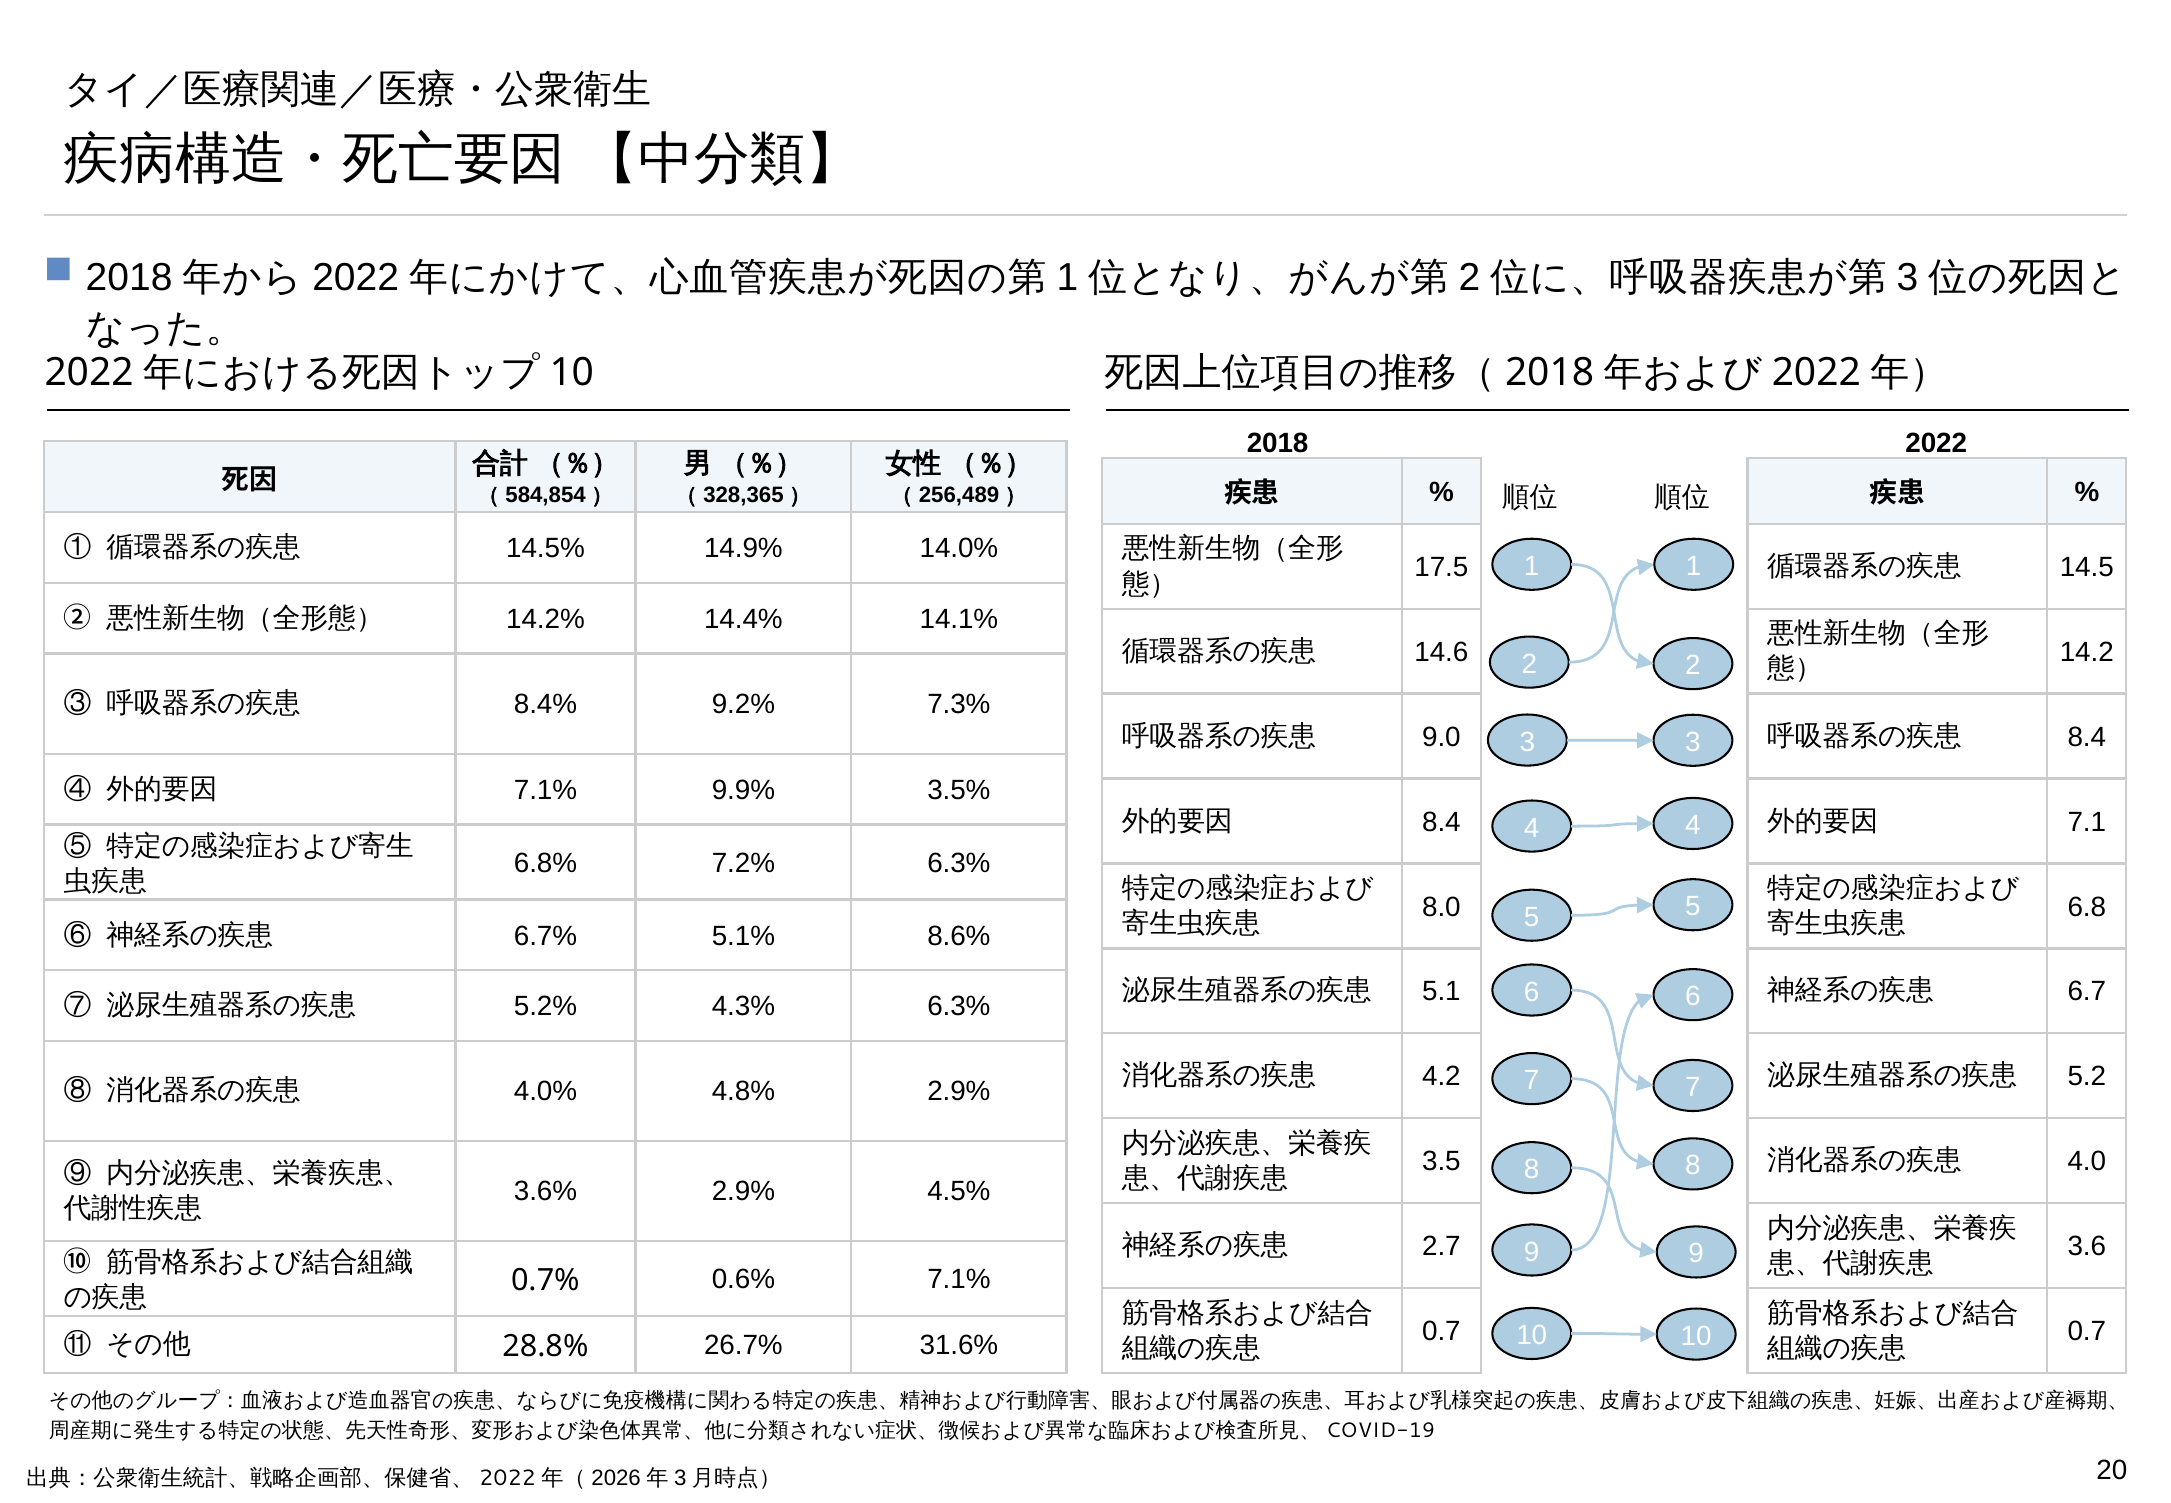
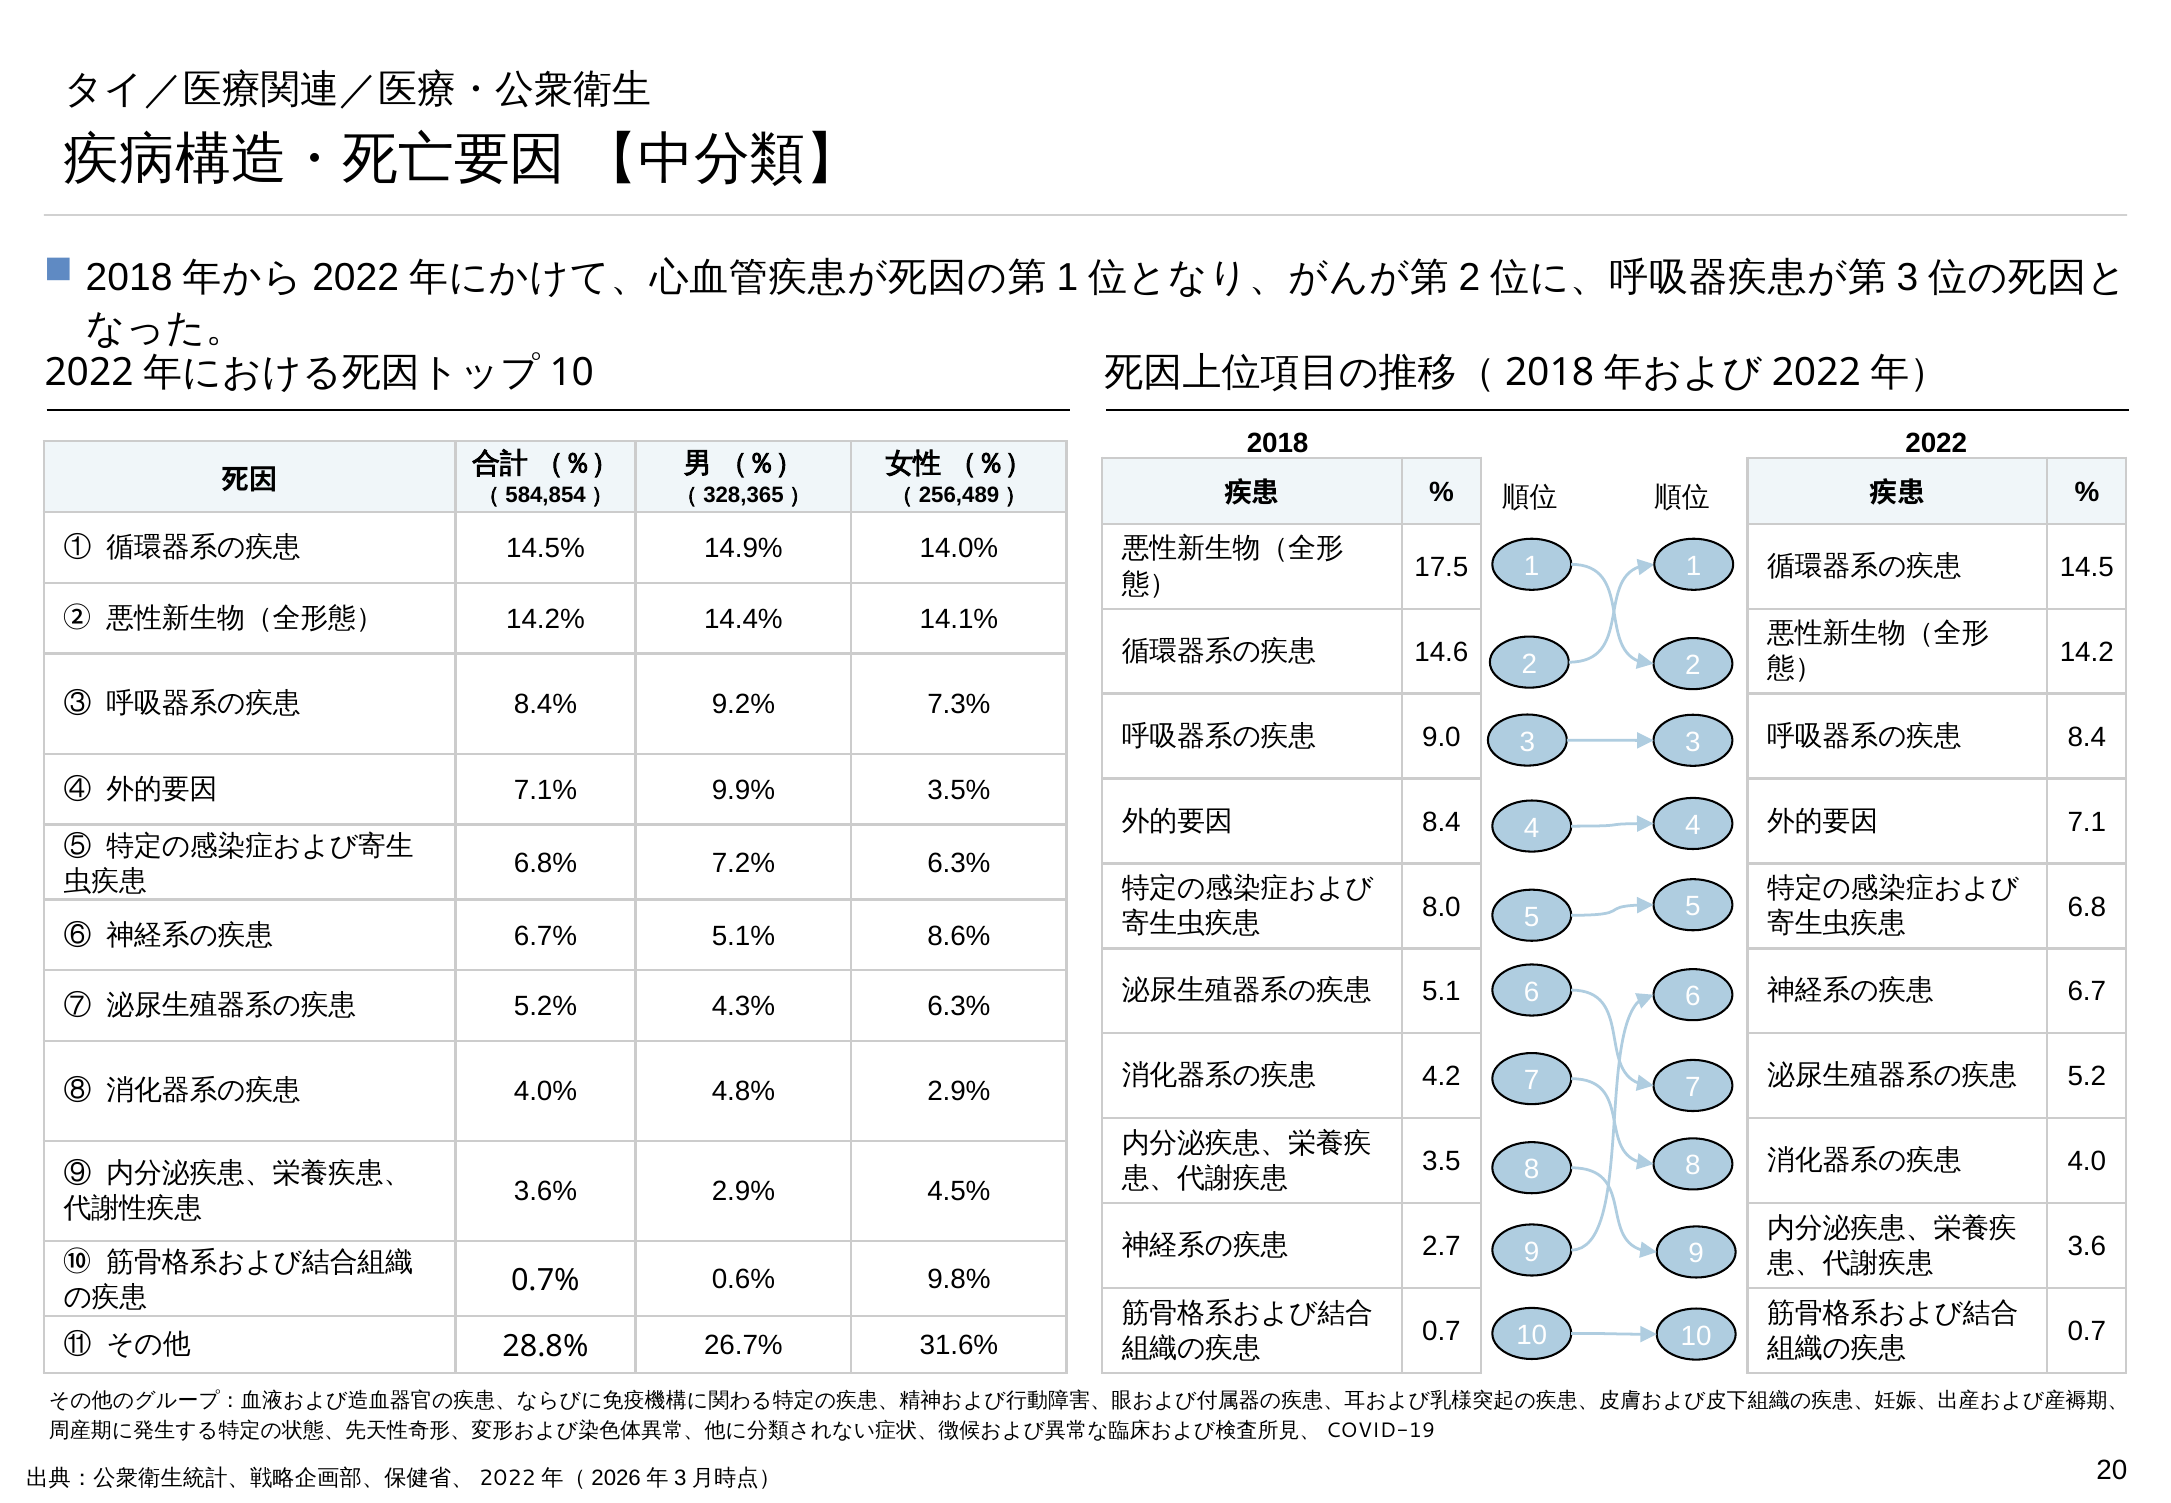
0.6% 7.1%: 7.1% -> 9.8%
